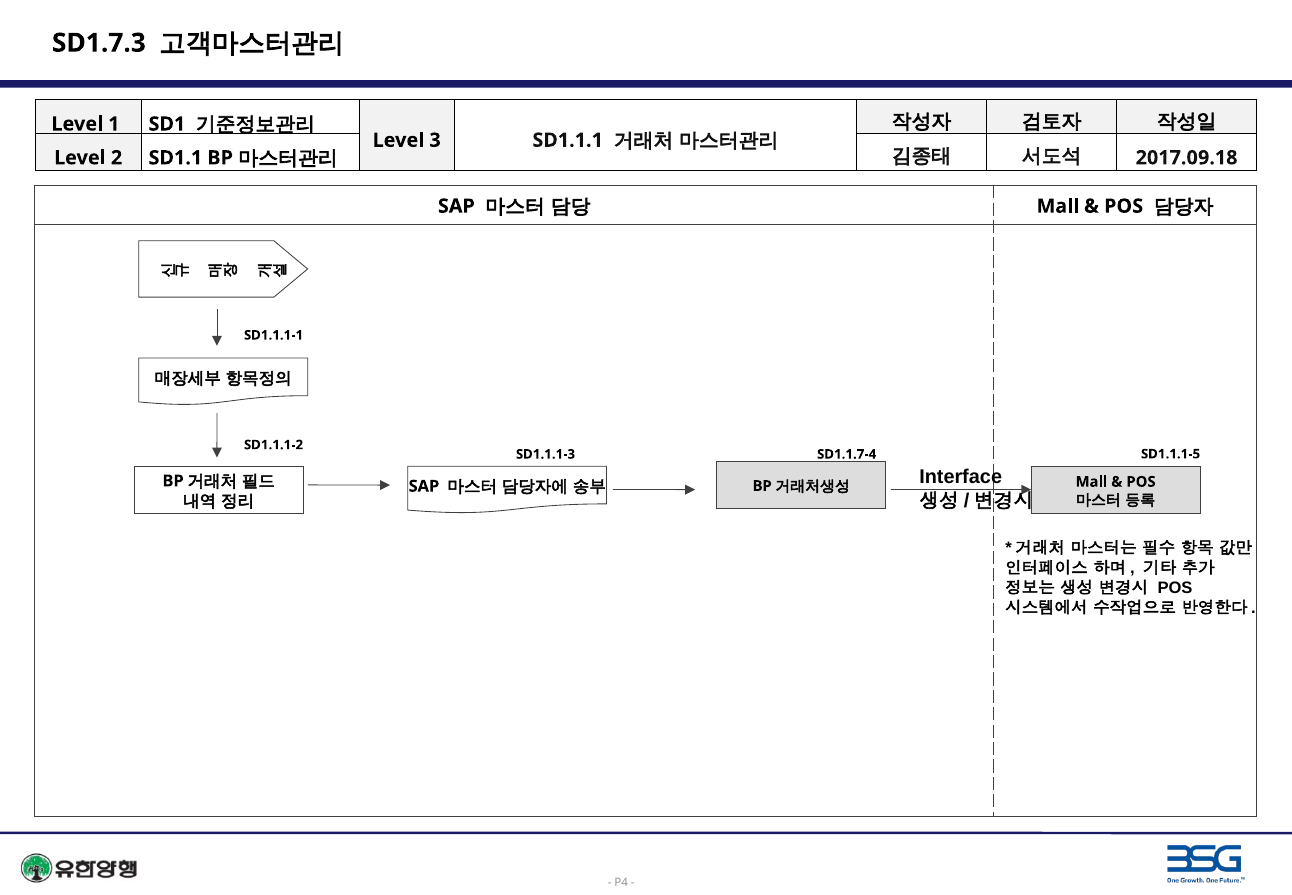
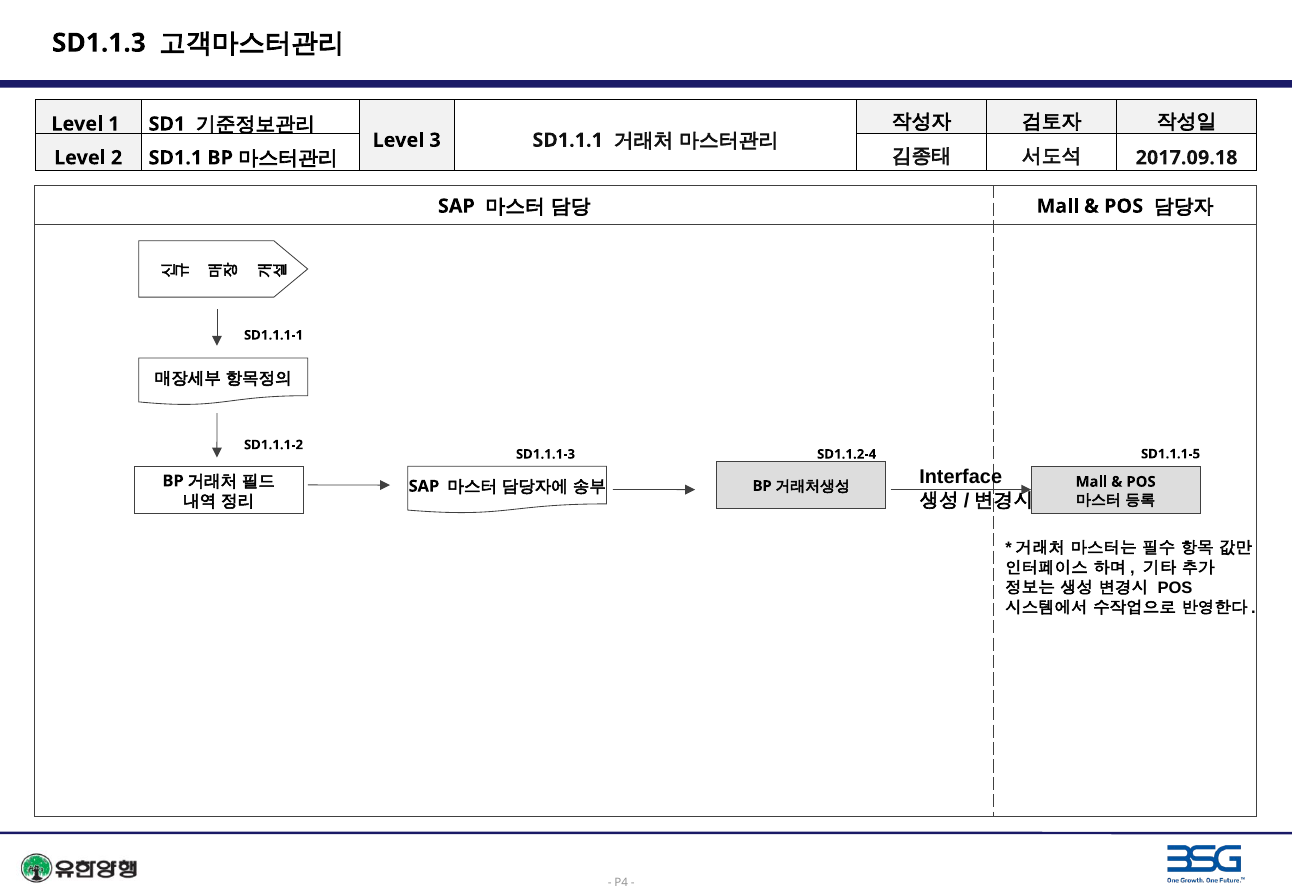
SD1.7.3: SD1.7.3 -> SD1.1.3
SD1.1.7-4: SD1.1.7-4 -> SD1.1.2-4
